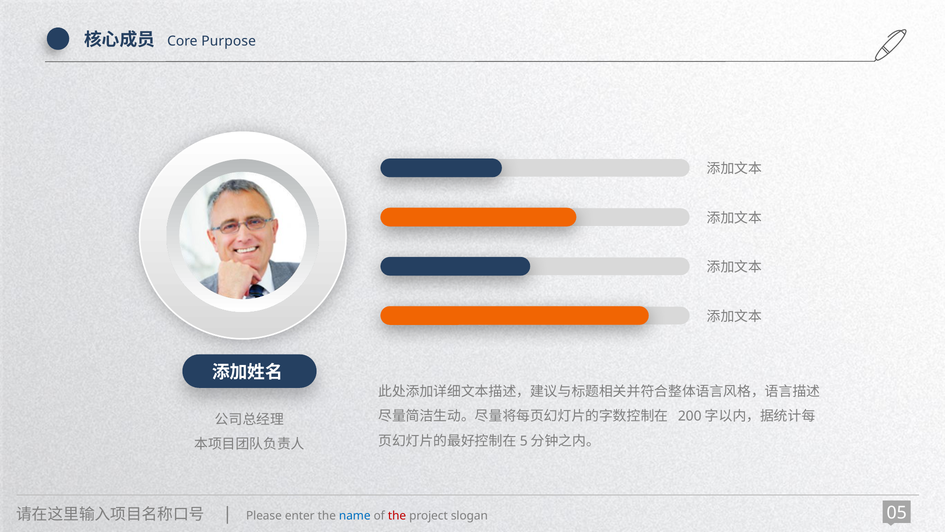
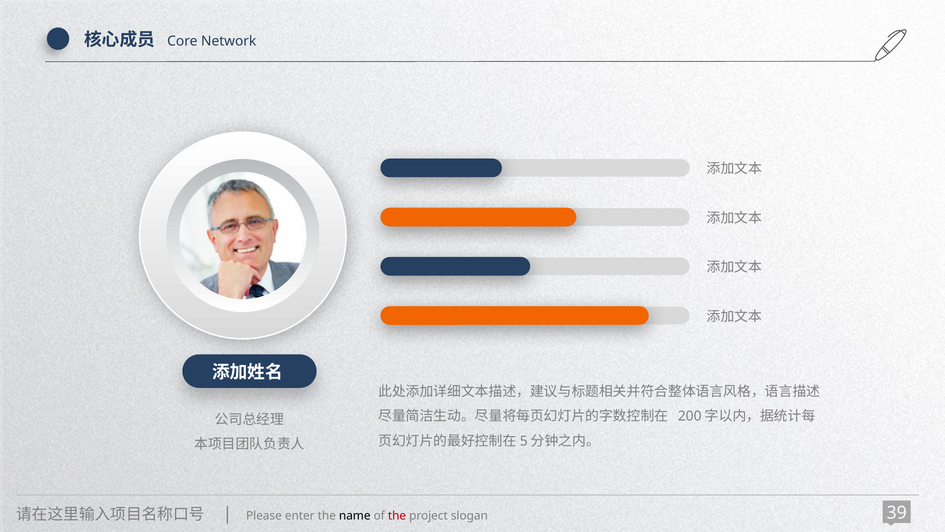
Purpose: Purpose -> Network
name colour: blue -> black
05: 05 -> 39
